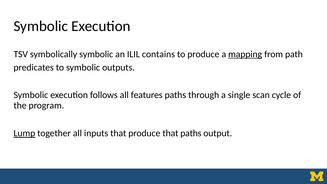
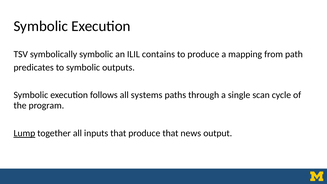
mapping underline: present -> none
features: features -> systems
that paths: paths -> news
